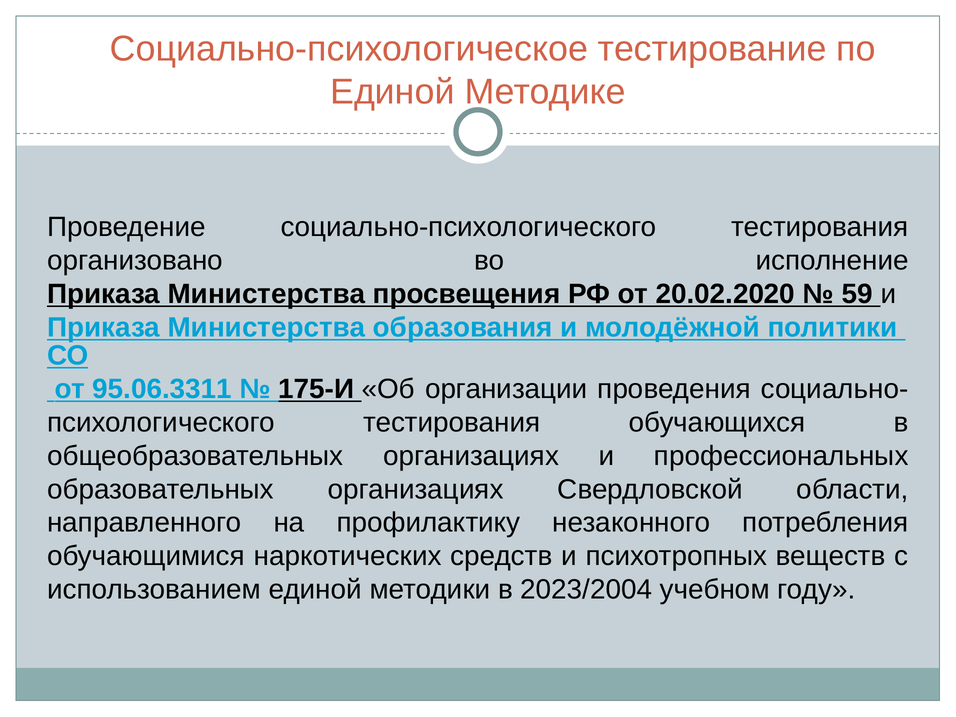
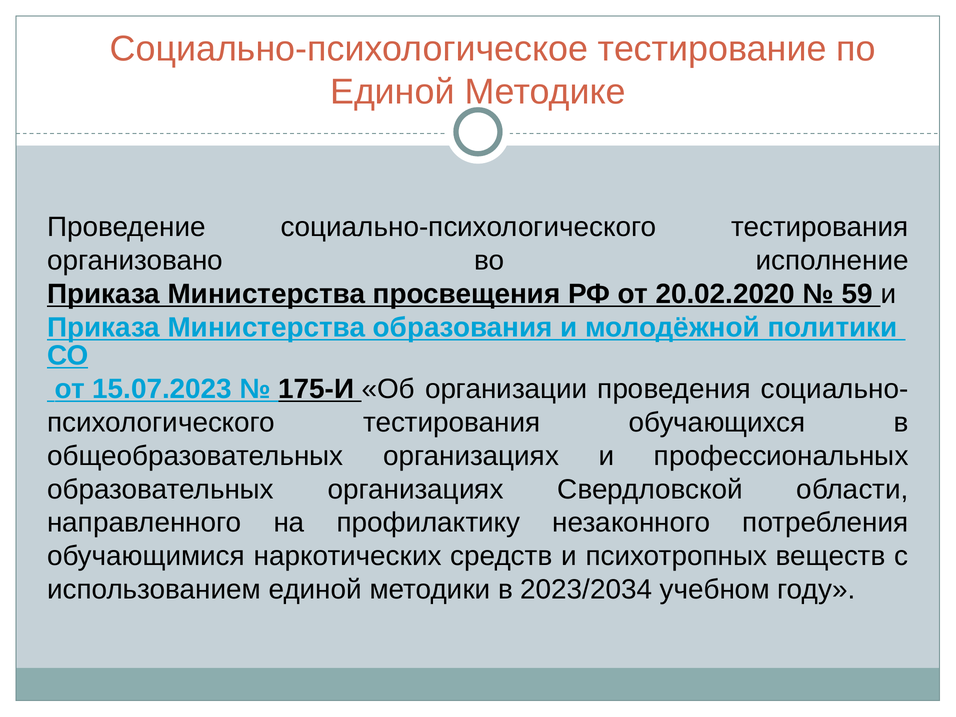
95.06.3311: 95.06.3311 -> 15.07.2023
2023/2004: 2023/2004 -> 2023/2034
